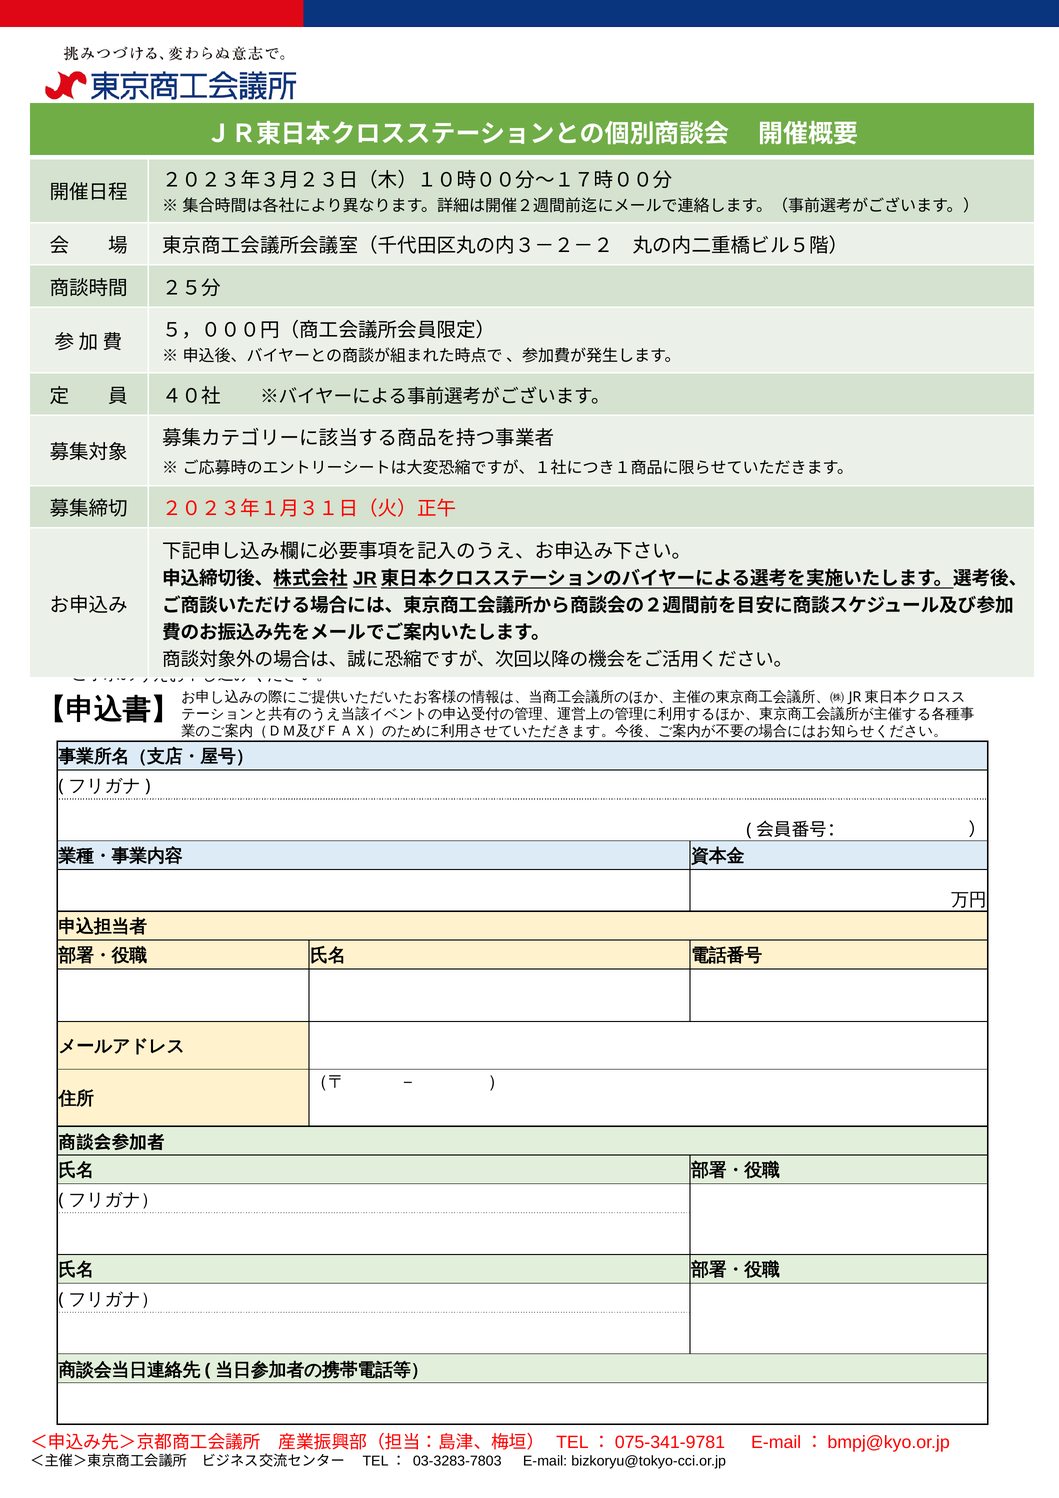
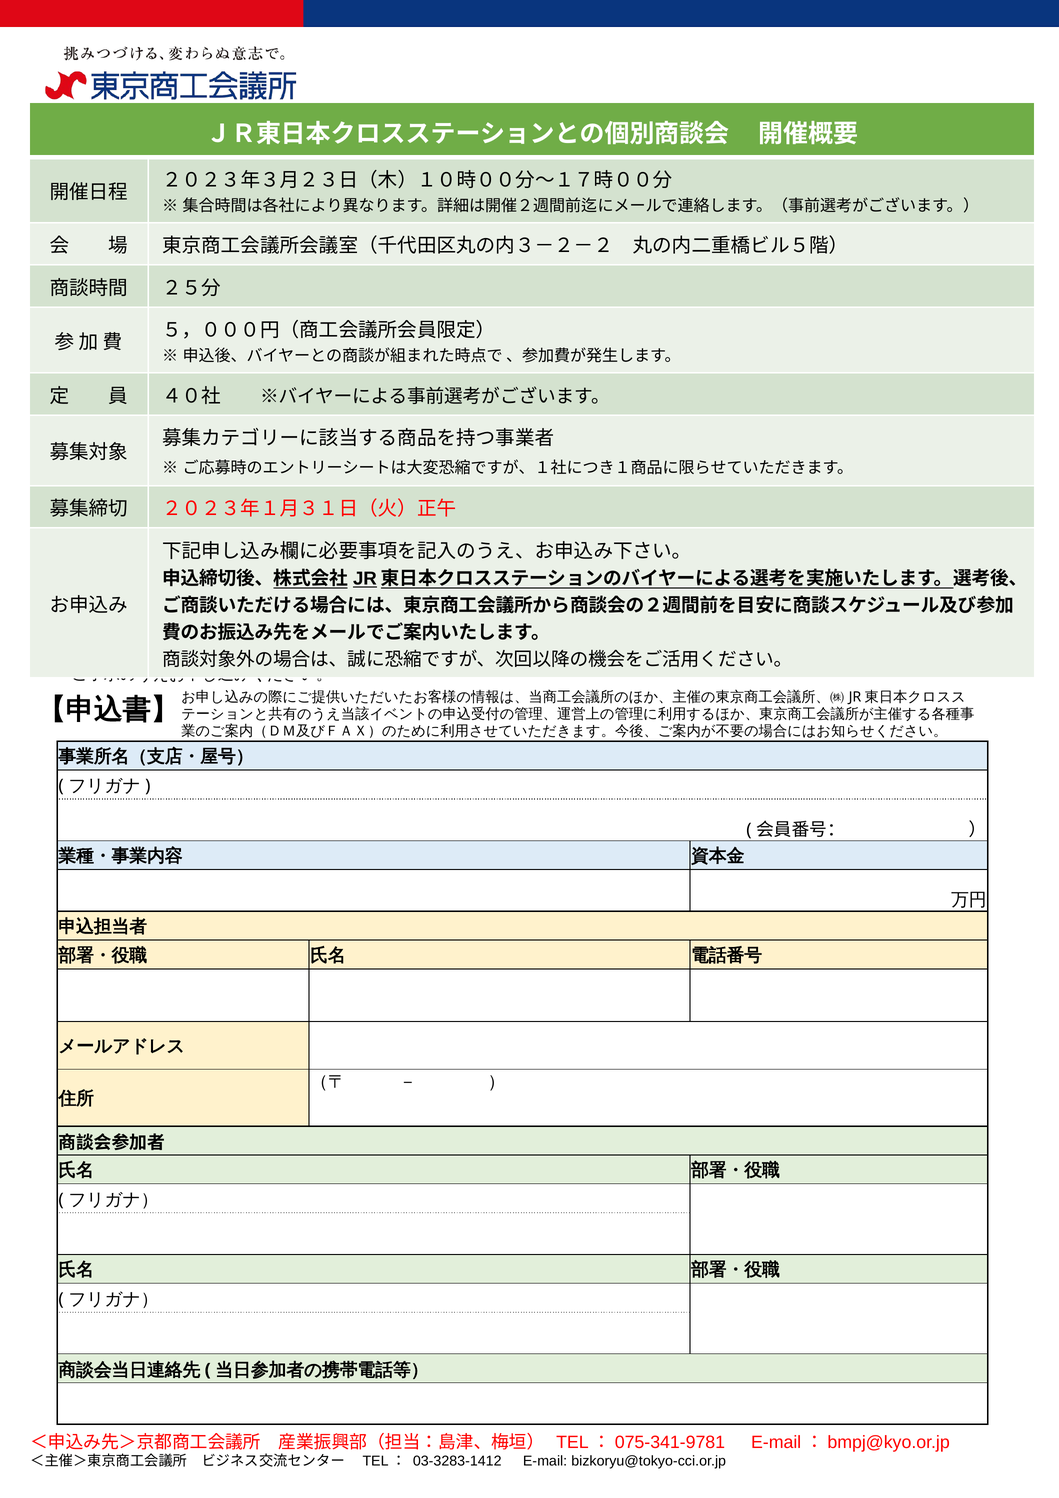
03-3283-7803: 03-3283-7803 -> 03-3283-1412
